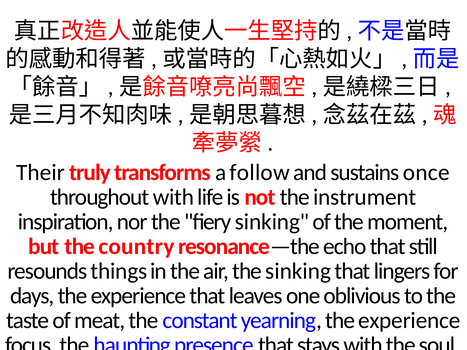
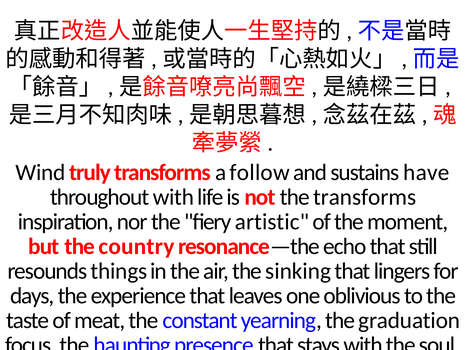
Their: Their -> Wind
once: once -> have
the instrument: instrument -> transforms
fiery sinking: sinking -> artistic
yearning the experience: experience -> graduation
